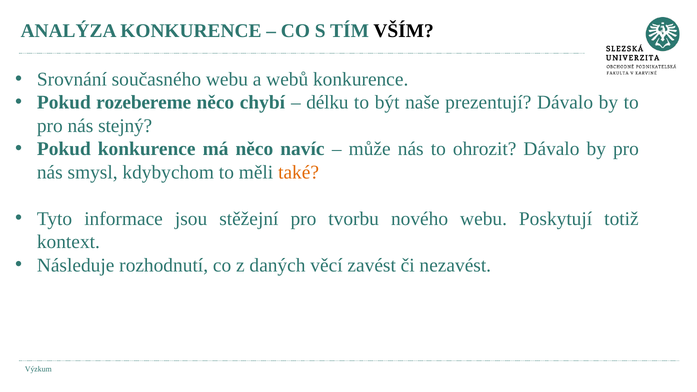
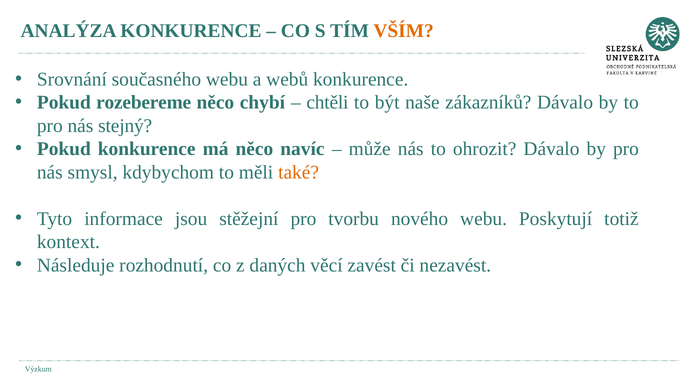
VŠÍM colour: black -> orange
délku: délku -> chtěli
prezentují: prezentují -> zákazníků
